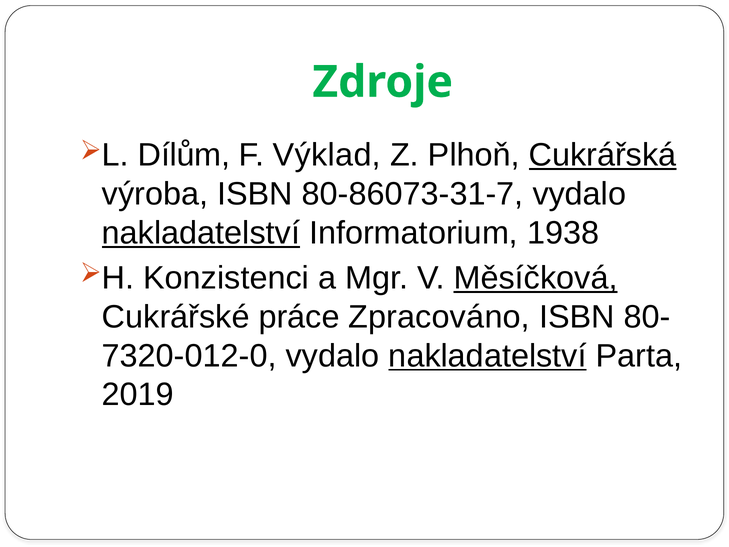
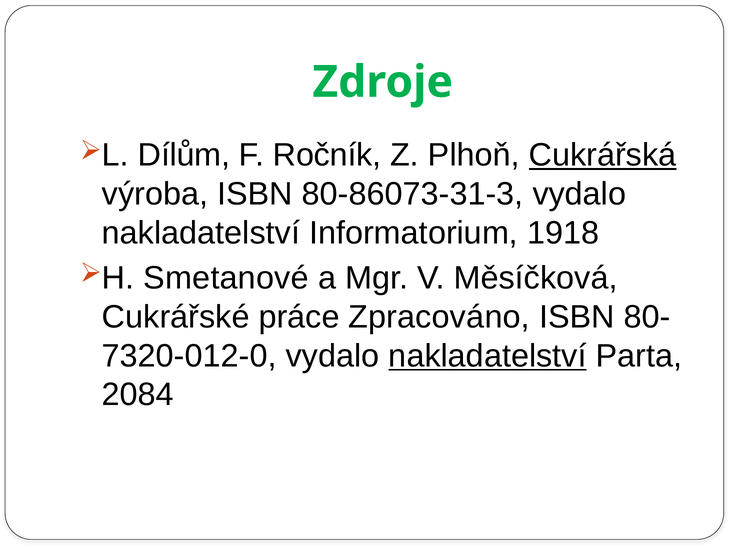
Výklad: Výklad -> Ročník
80-86073-31-7: 80-86073-31-7 -> 80-86073-31-3
nakladatelství at (201, 233) underline: present -> none
1938: 1938 -> 1918
Konzistenci: Konzistenci -> Smetanové
Měsíčková underline: present -> none
2019: 2019 -> 2084
